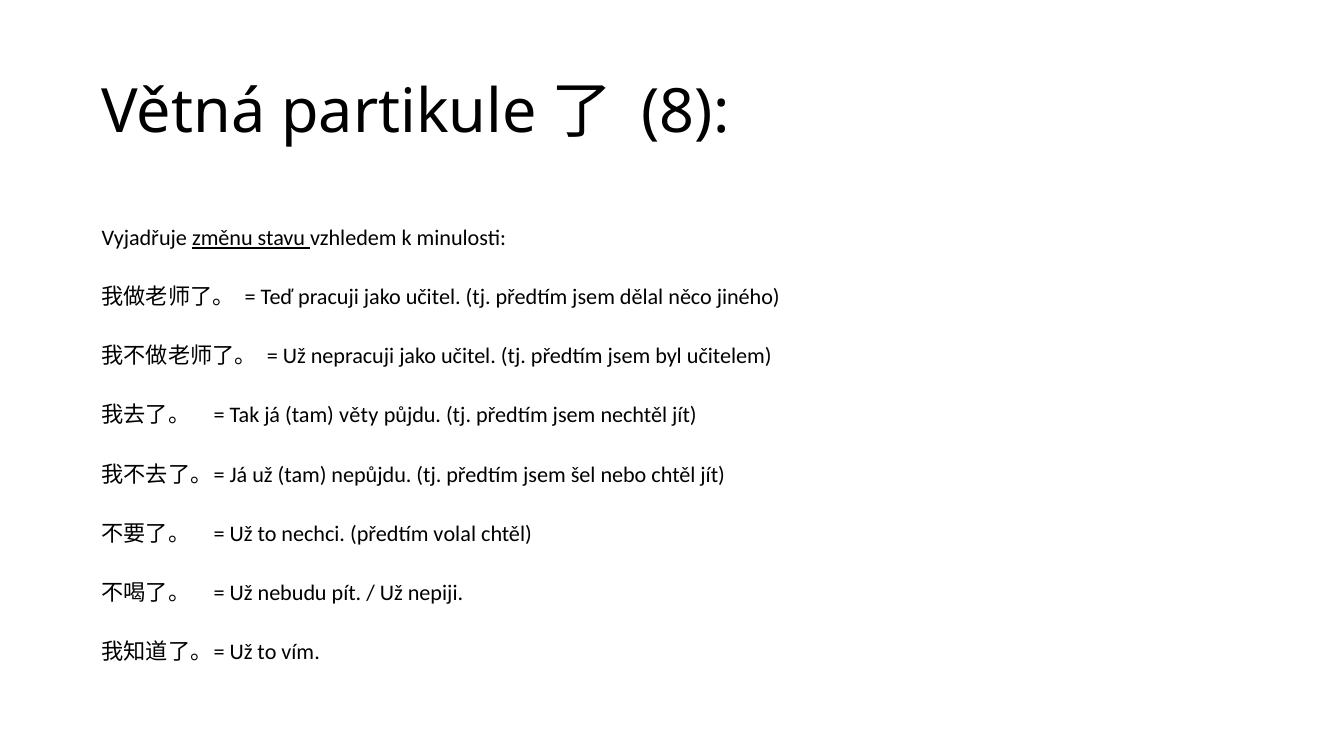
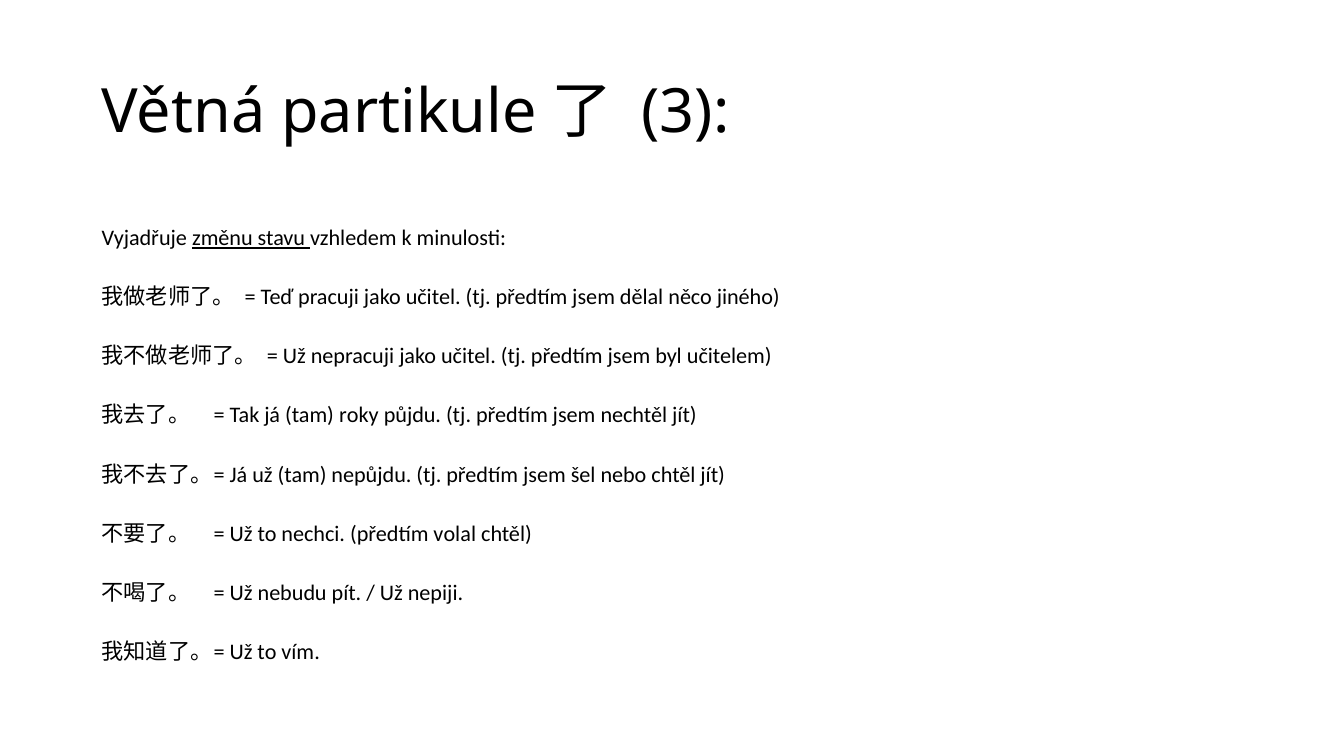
8: 8 -> 3
věty: věty -> roky
